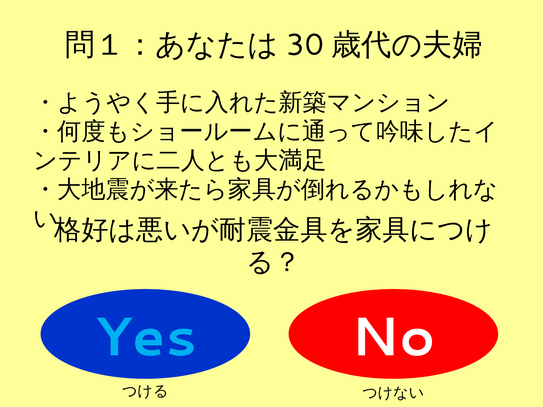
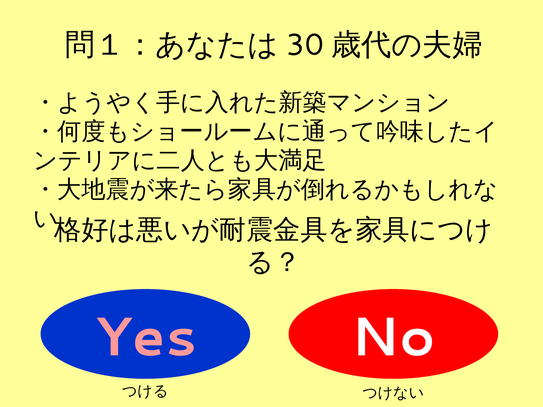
Yes colour: light blue -> pink
